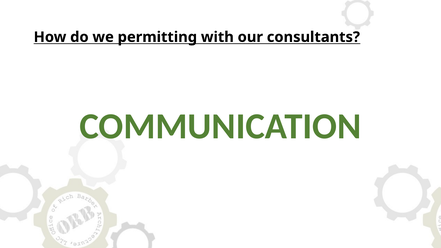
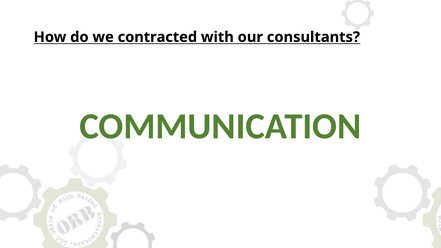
permitting: permitting -> contracted
